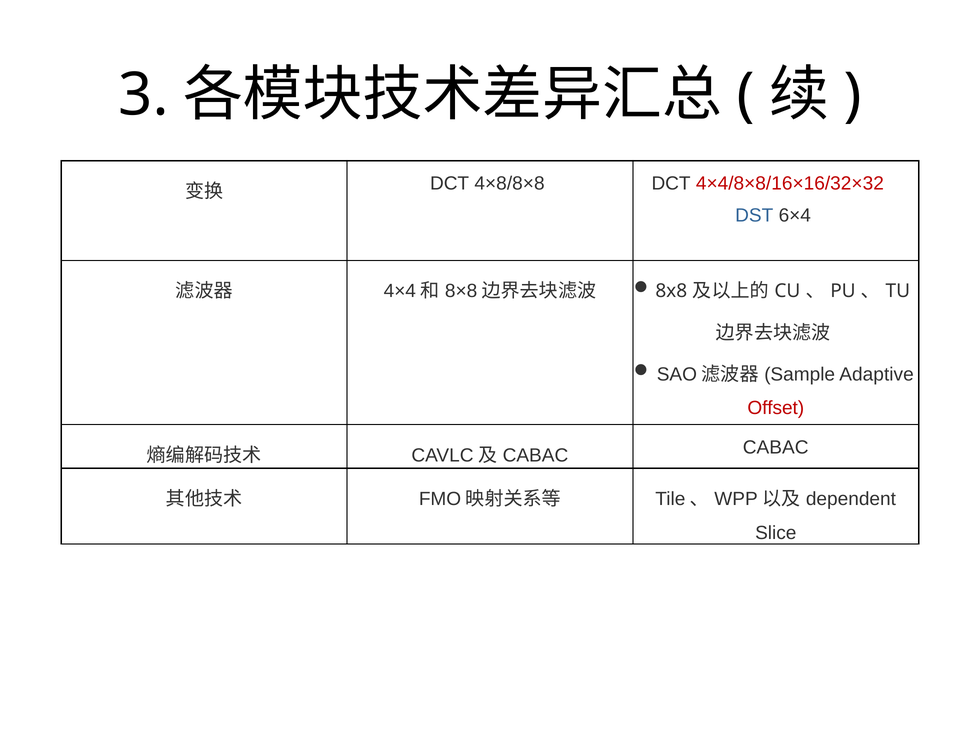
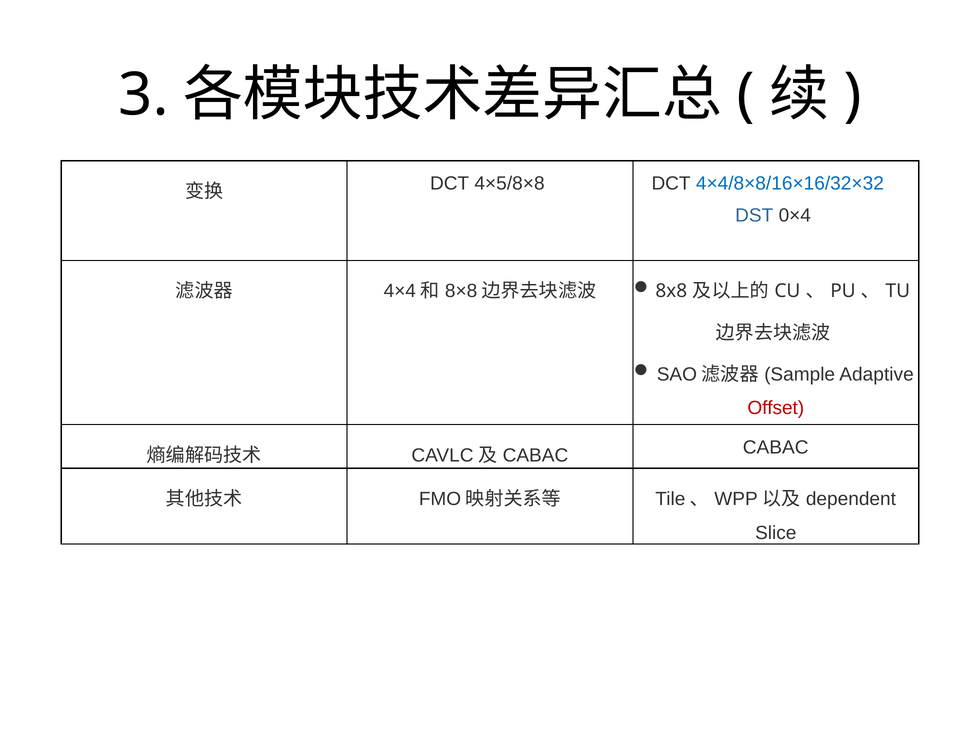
4×8/8×8: 4×8/8×8 -> 4×5/8×8
4×4/8×8/16×16/32×32 colour: red -> blue
6×4: 6×4 -> 0×4
